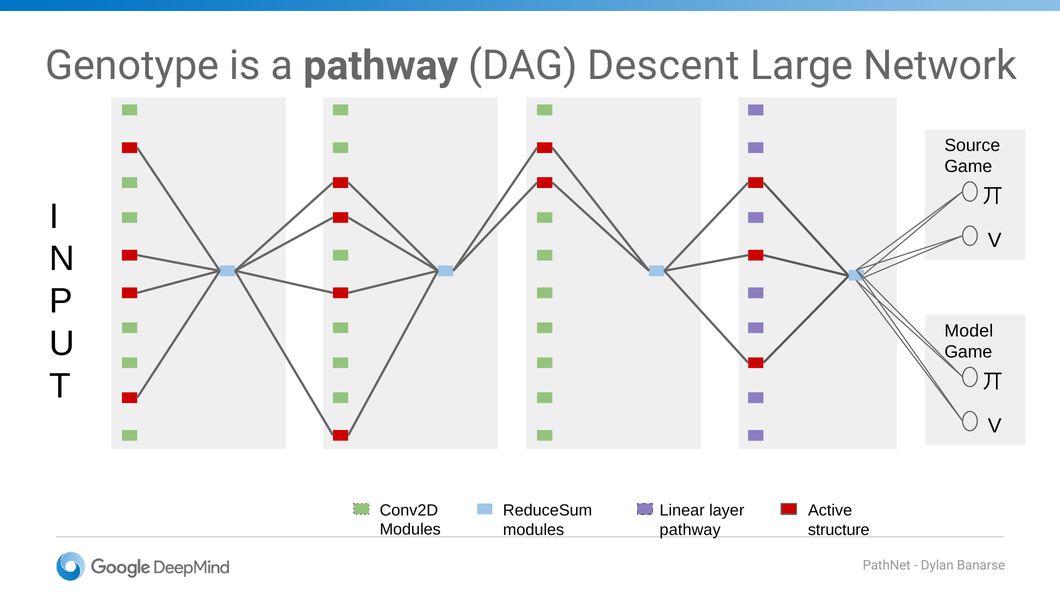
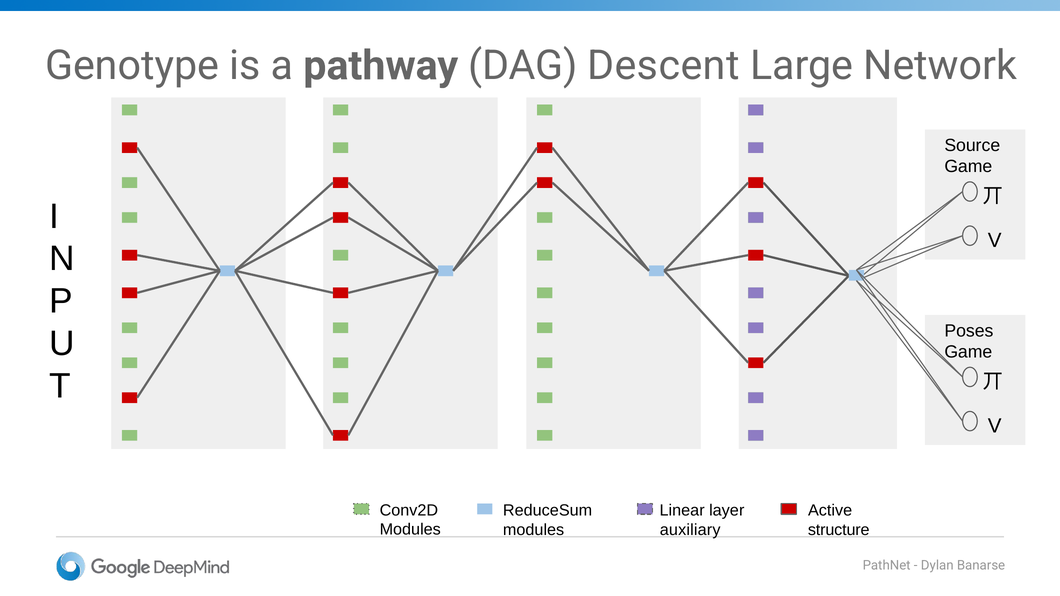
Model: Model -> Poses
pathway at (690, 530): pathway -> auxiliary
